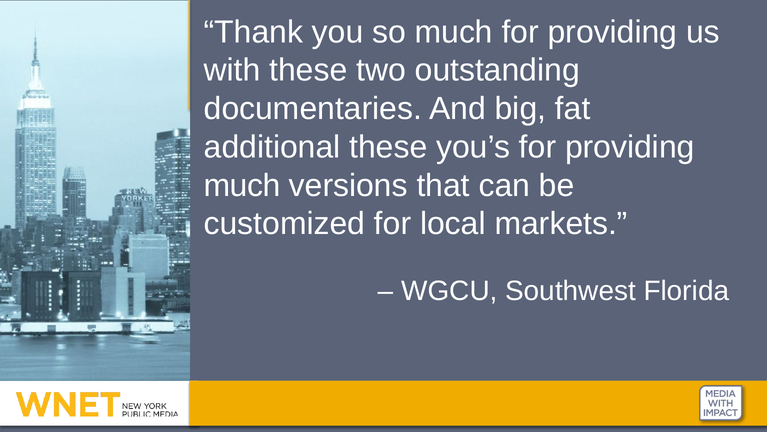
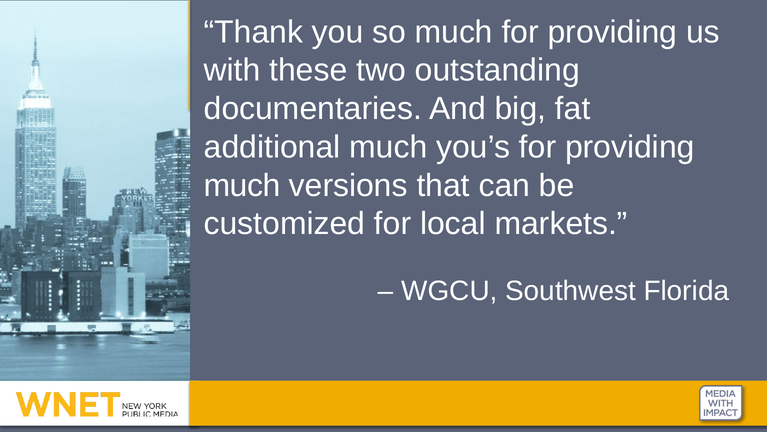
additional these: these -> much
